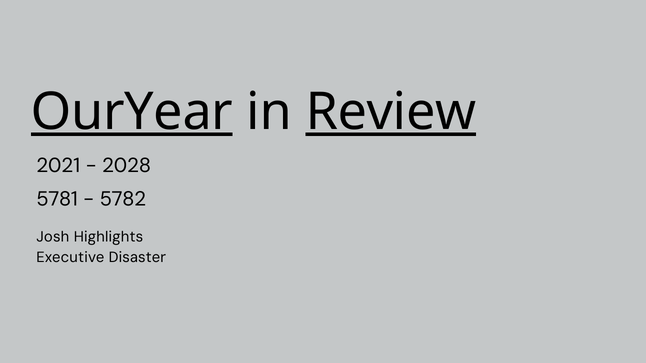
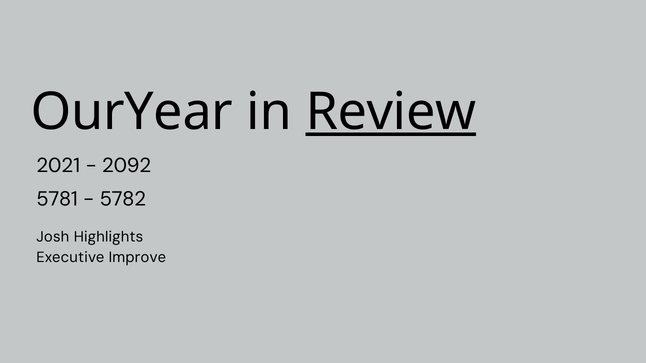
OurYear underline: present -> none
2028: 2028 -> 2092
Disaster: Disaster -> Improve
